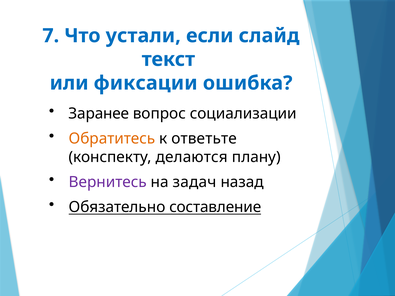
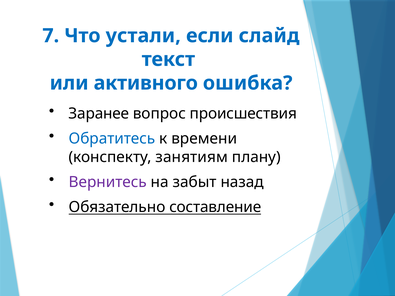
фиксации: фиксации -> активного
социализации: социализации -> происшествия
Обратитесь colour: orange -> blue
ответьте: ответьте -> времени
делаются: делаются -> занятиям
задач: задач -> забыт
